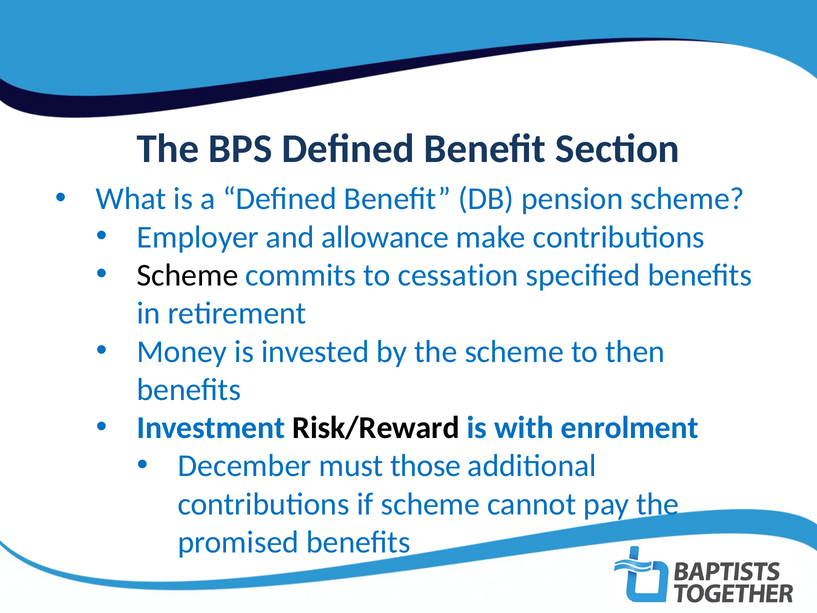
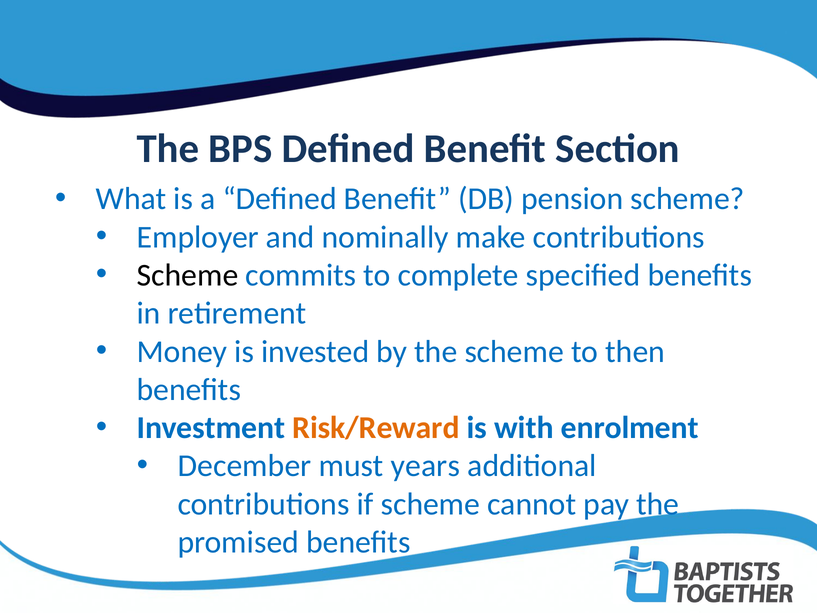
allowance: allowance -> nominally
cessation: cessation -> complete
Risk/Reward colour: black -> orange
those: those -> years
